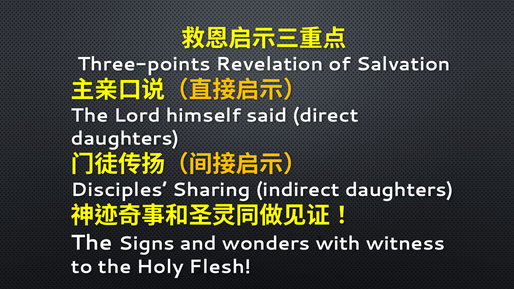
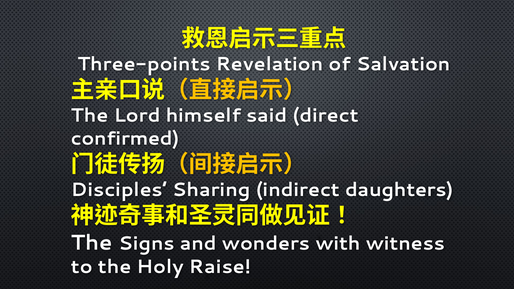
daughters at (125, 139): daughters -> confirmed
Flesh: Flesh -> Raise
